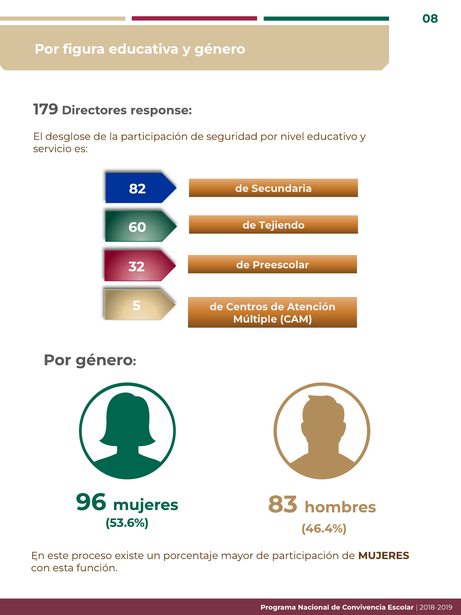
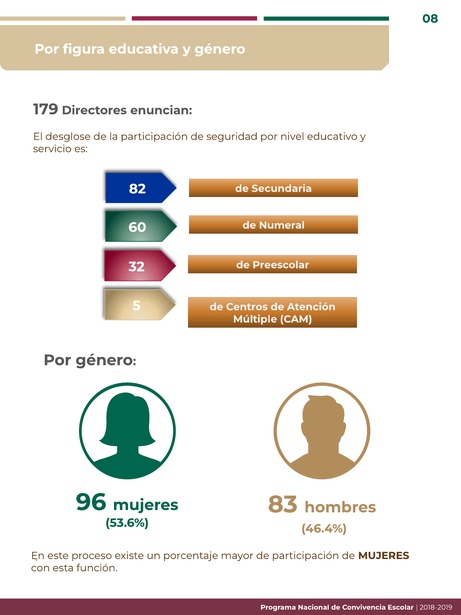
response: response -> enuncian
Tejiendo: Tejiendo -> Numeral
